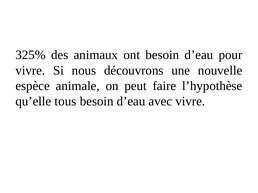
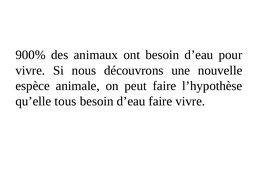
325%: 325% -> 900%
d’eau avec: avec -> faire
